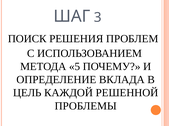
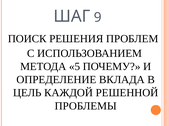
3: 3 -> 9
